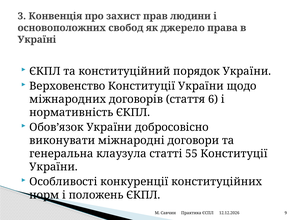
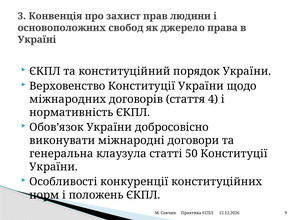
6: 6 -> 4
55: 55 -> 50
